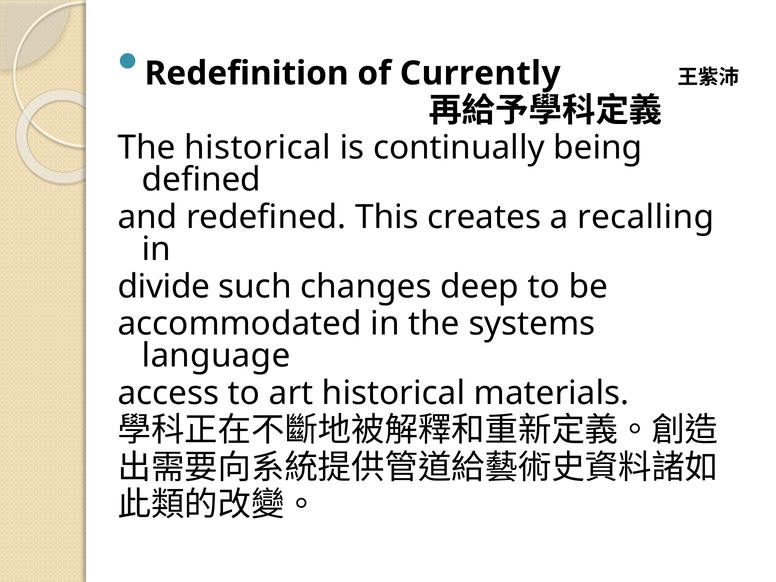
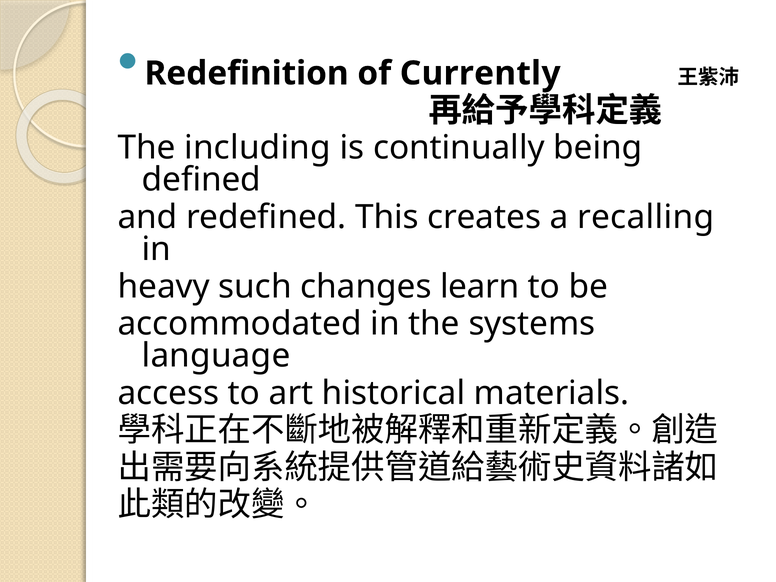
The historical: historical -> including
divide: divide -> heavy
deep: deep -> learn
